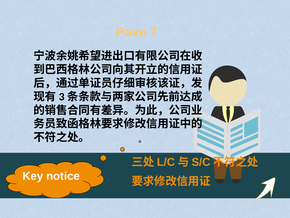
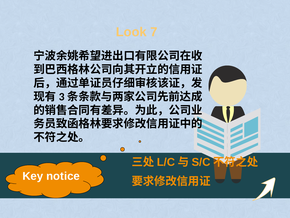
Pave: Pave -> Look
